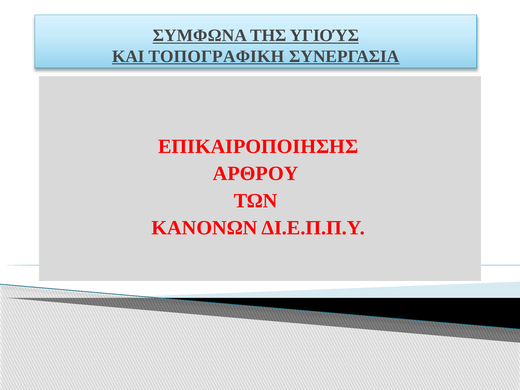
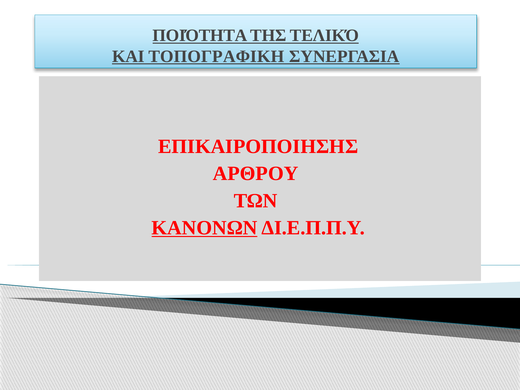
ΣΥΜΦΩΝΑ: ΣΥΜΦΩΝΑ -> ΠΟΙΌΤΗΤΑ
ΥΓΙΟΎΣ: ΥΓΙΟΎΣ -> ΤΕΛΙΚΌ
ΚΑΝΟΝΩΝ underline: none -> present
